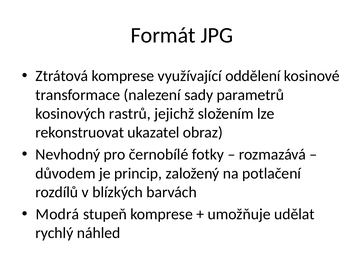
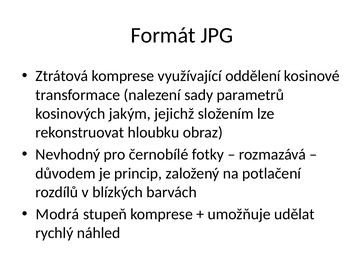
rastrů: rastrů -> jakým
ukazatel: ukazatel -> hloubku
